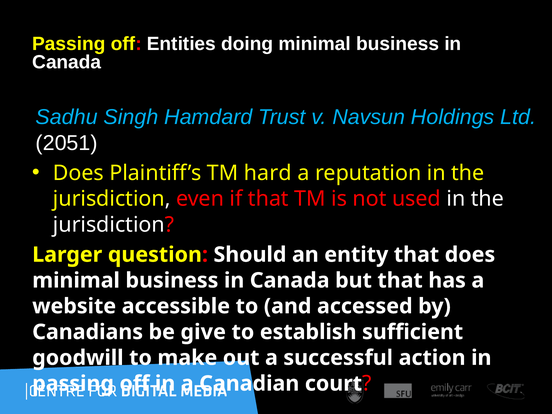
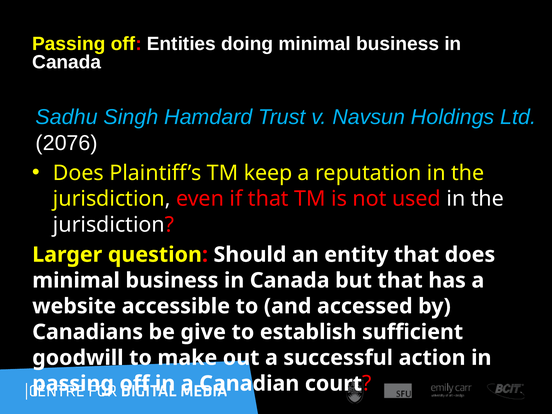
2051: 2051 -> 2076
hard: hard -> keep
